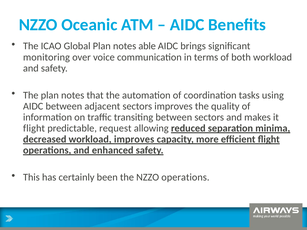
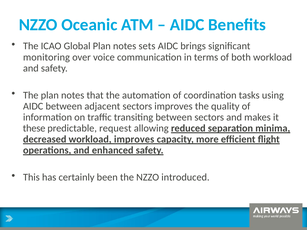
able: able -> sets
flight at (34, 128): flight -> these
NZZO operations: operations -> introduced
